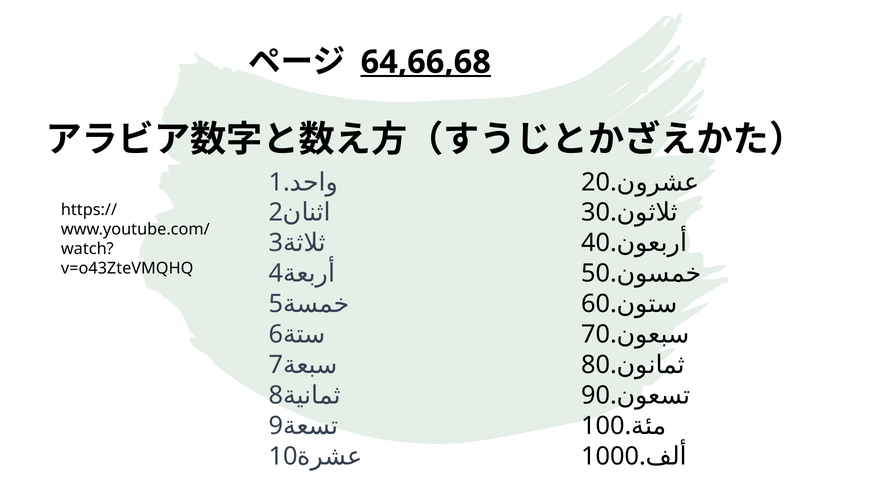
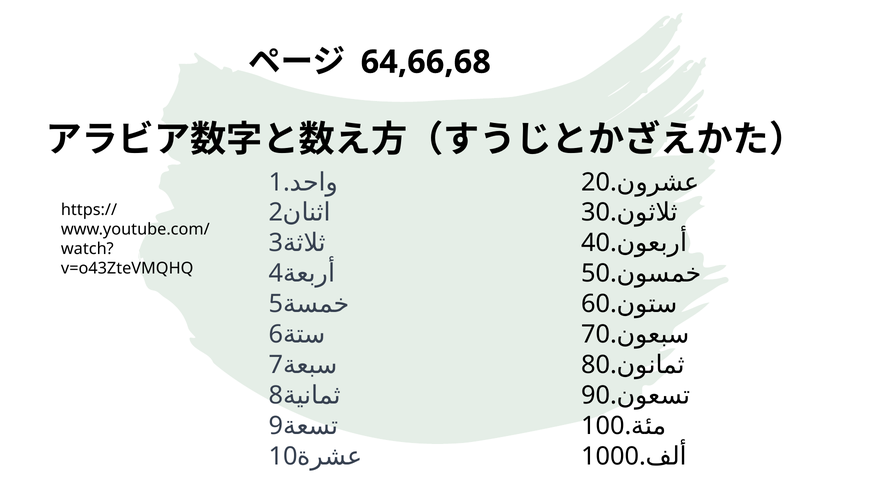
64,66,68 underline: present -> none
